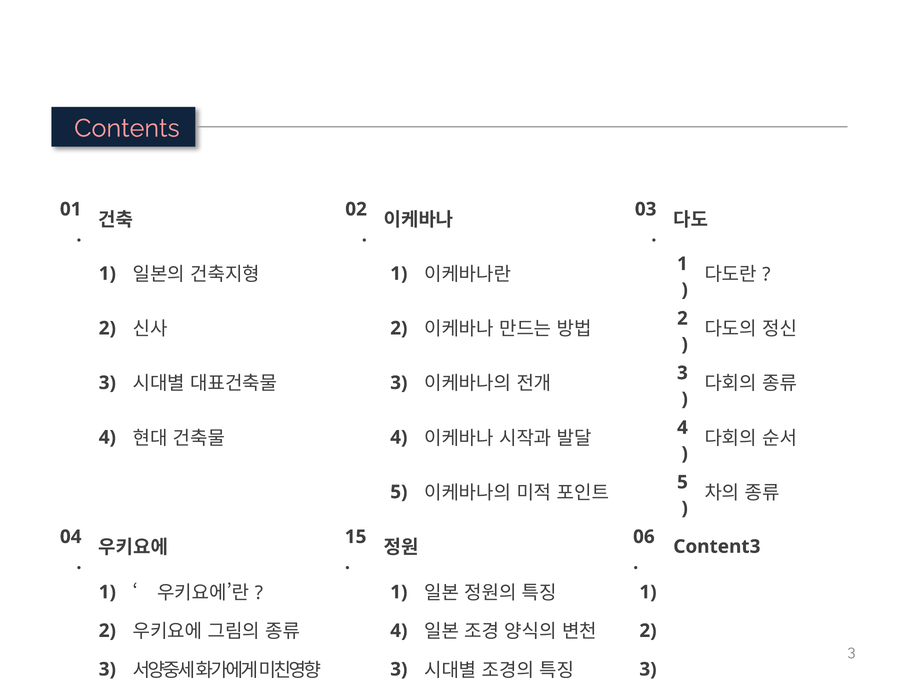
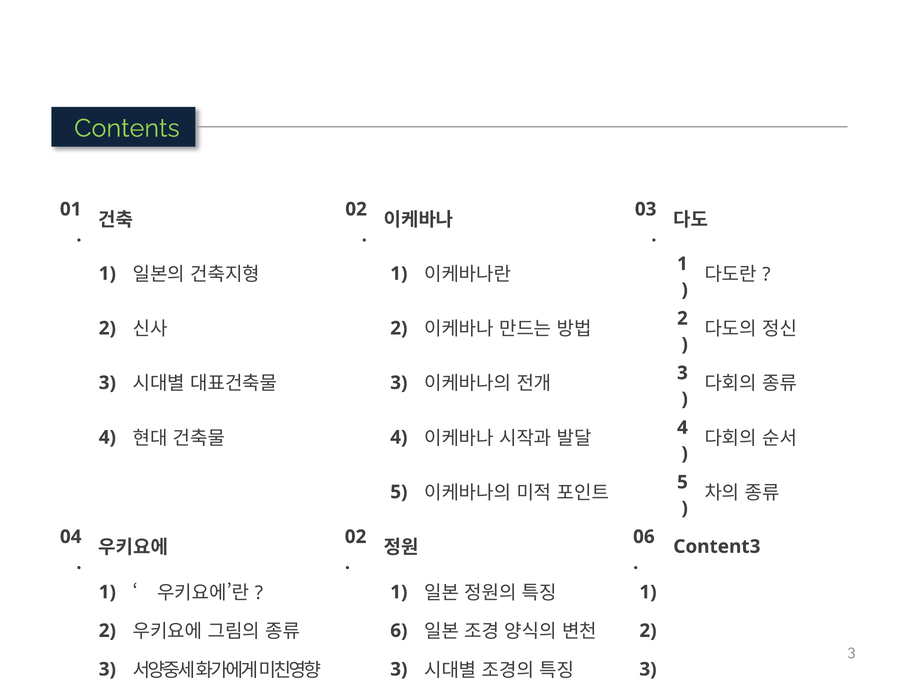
Contents colour: pink -> light green
15 at (356, 537): 15 -> 02
4 at (399, 631): 4 -> 6
